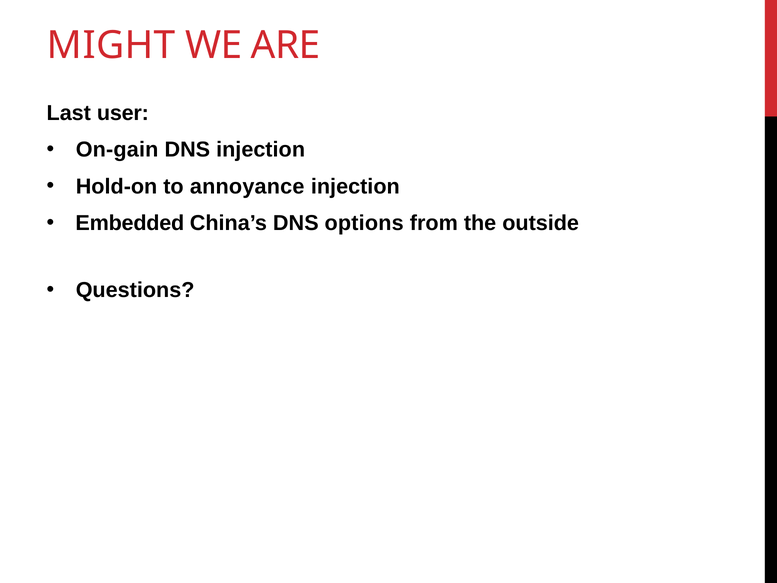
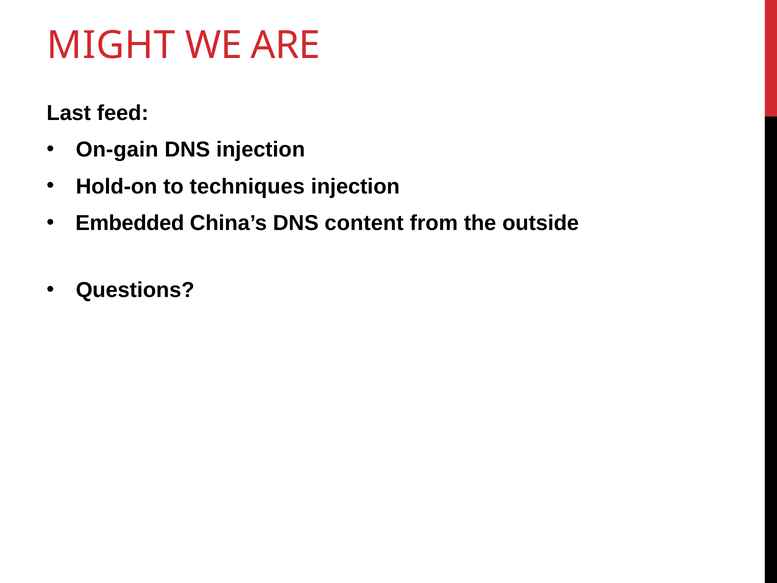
user: user -> feed
annoyance: annoyance -> techniques
options: options -> content
